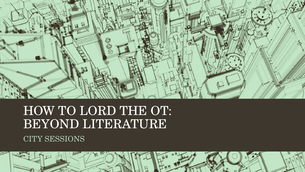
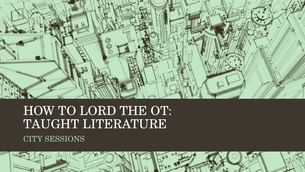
BEYOND: BEYOND -> TAUGHT
